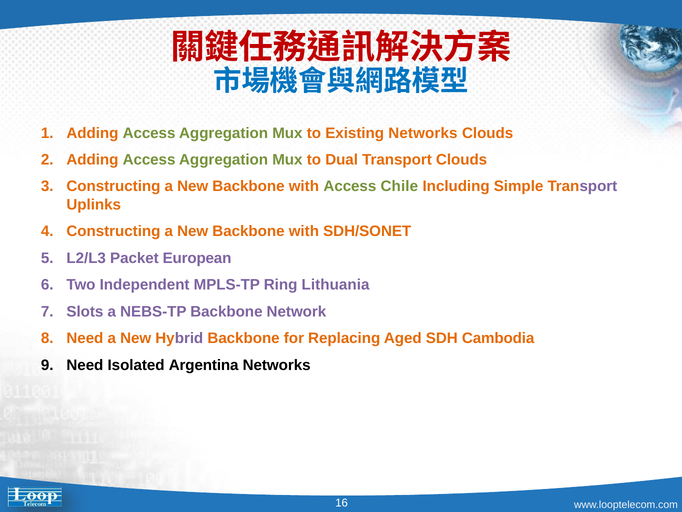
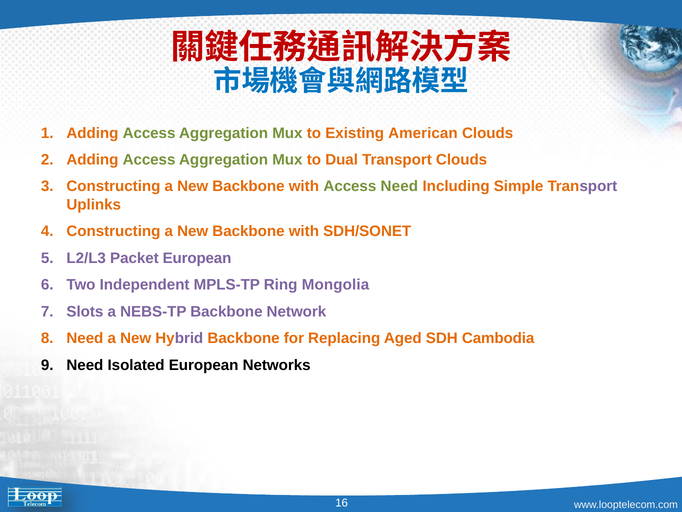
Existing Networks: Networks -> American
Access Chile: Chile -> Need
Lithuania: Lithuania -> Mongolia
Isolated Argentina: Argentina -> European
